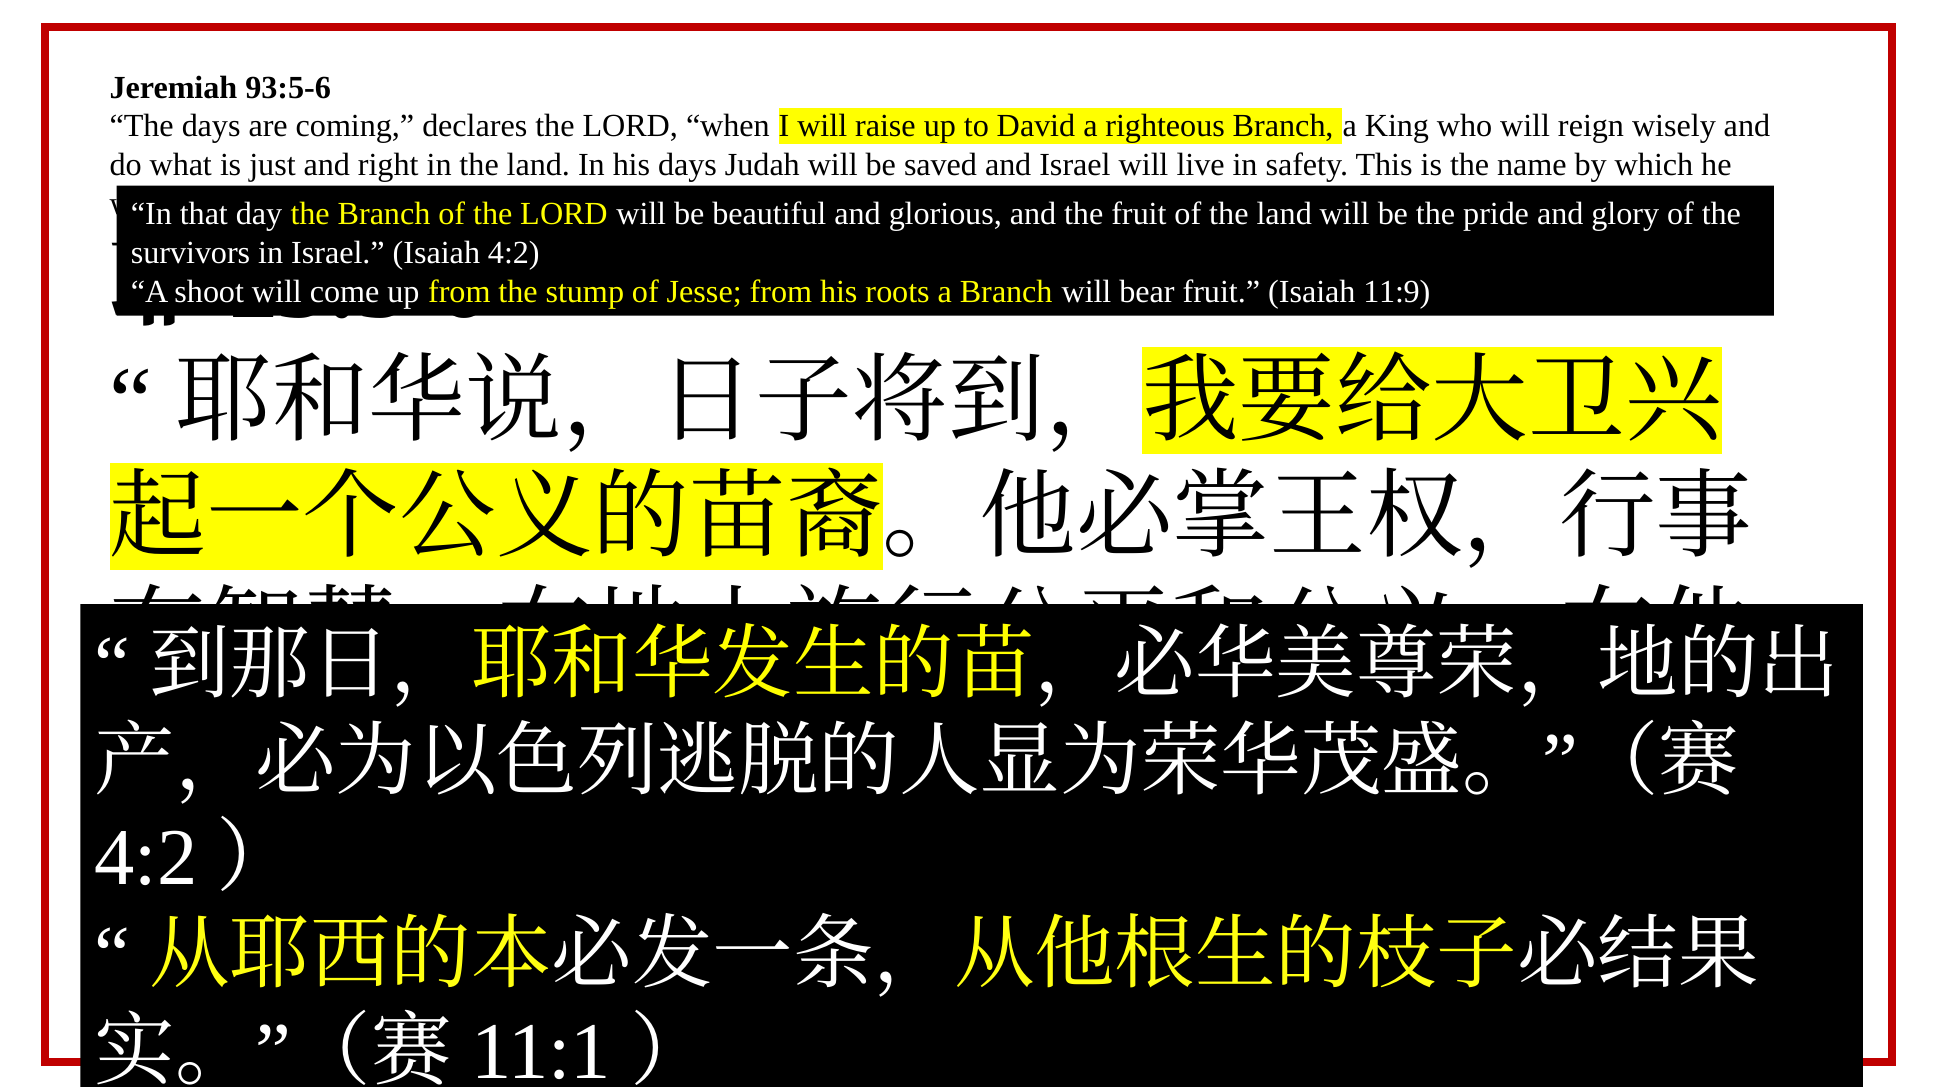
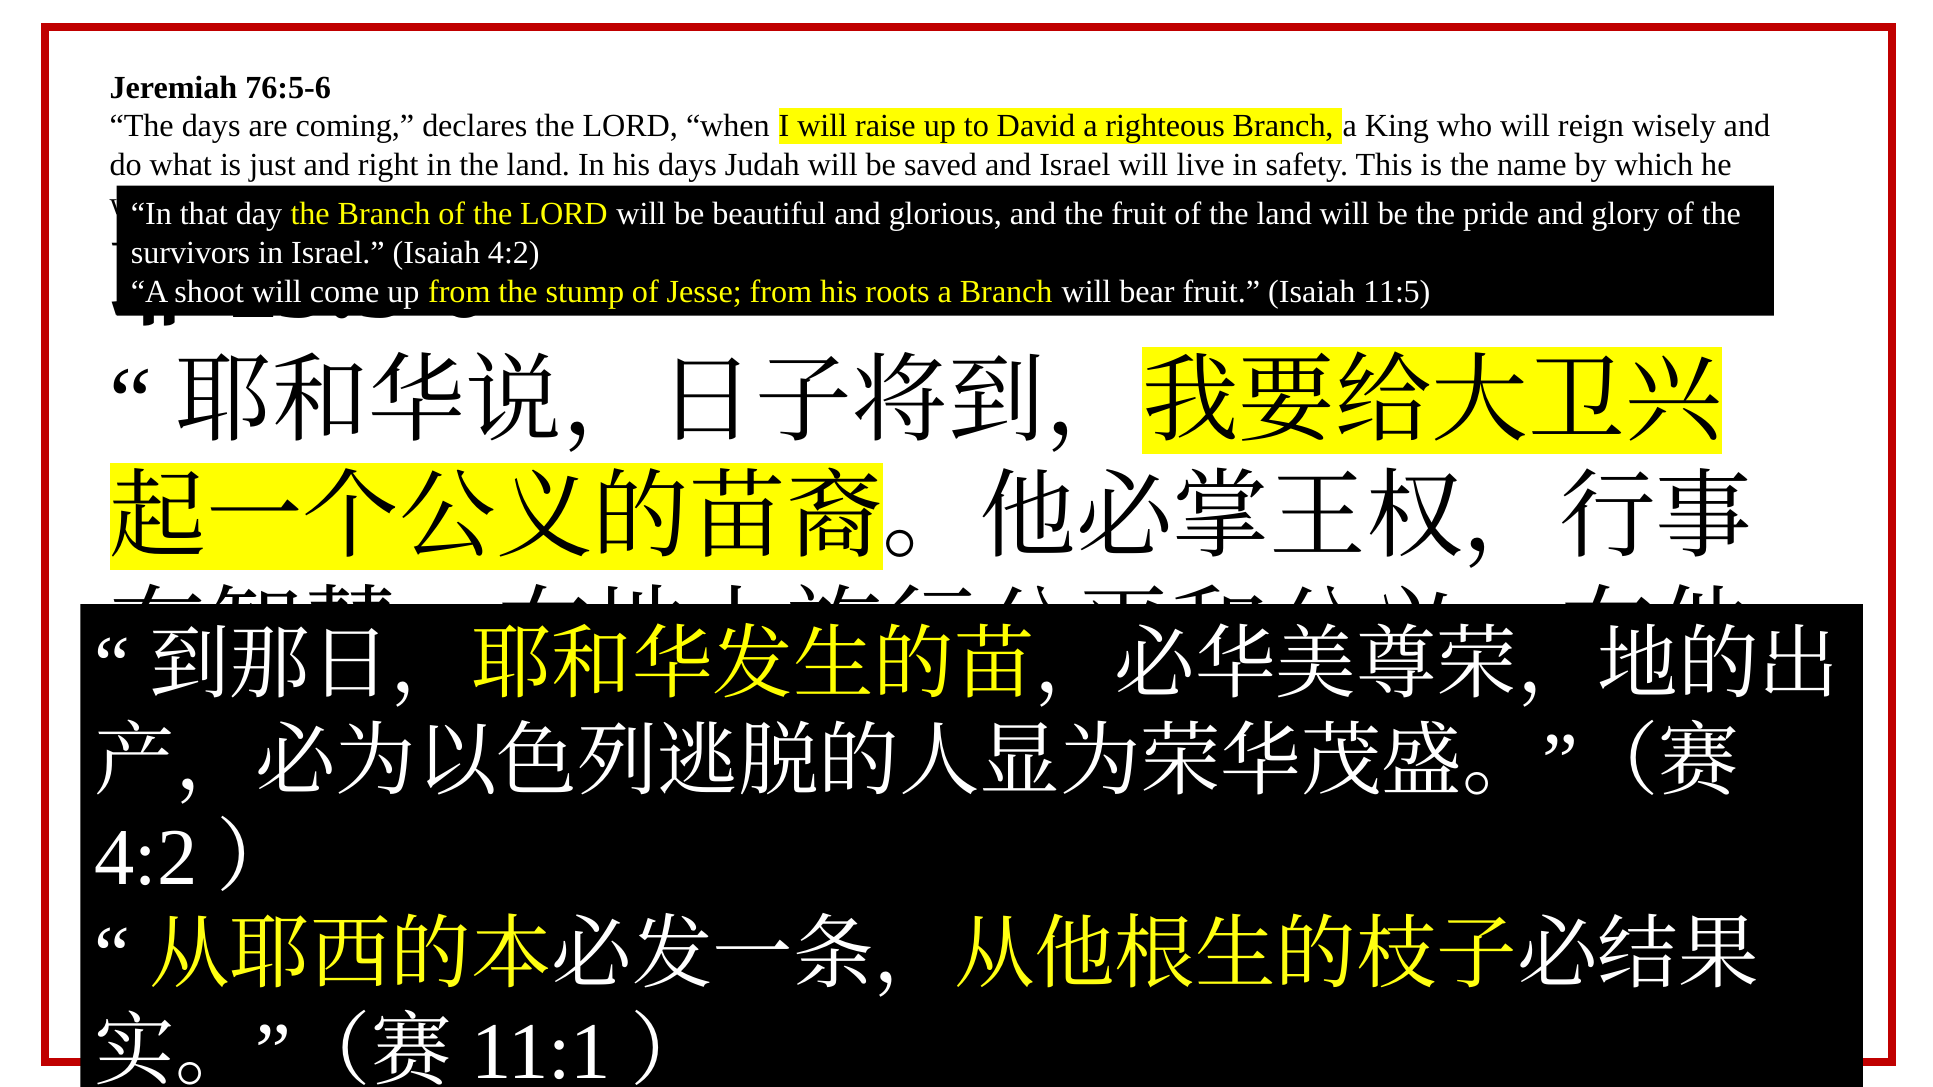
93:5-6: 93:5-6 -> 76:5-6
11:9: 11:9 -> 11:5
